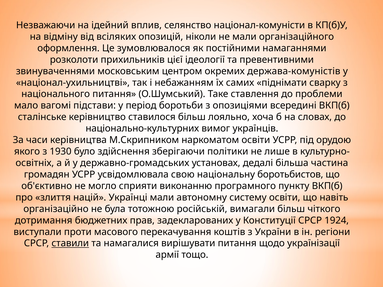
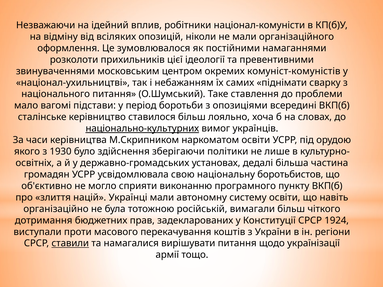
селянство: селянство -> робітники
держава-комуністів: держава-комуністів -> комуніст-комуністів
національно-культурних underline: none -> present
